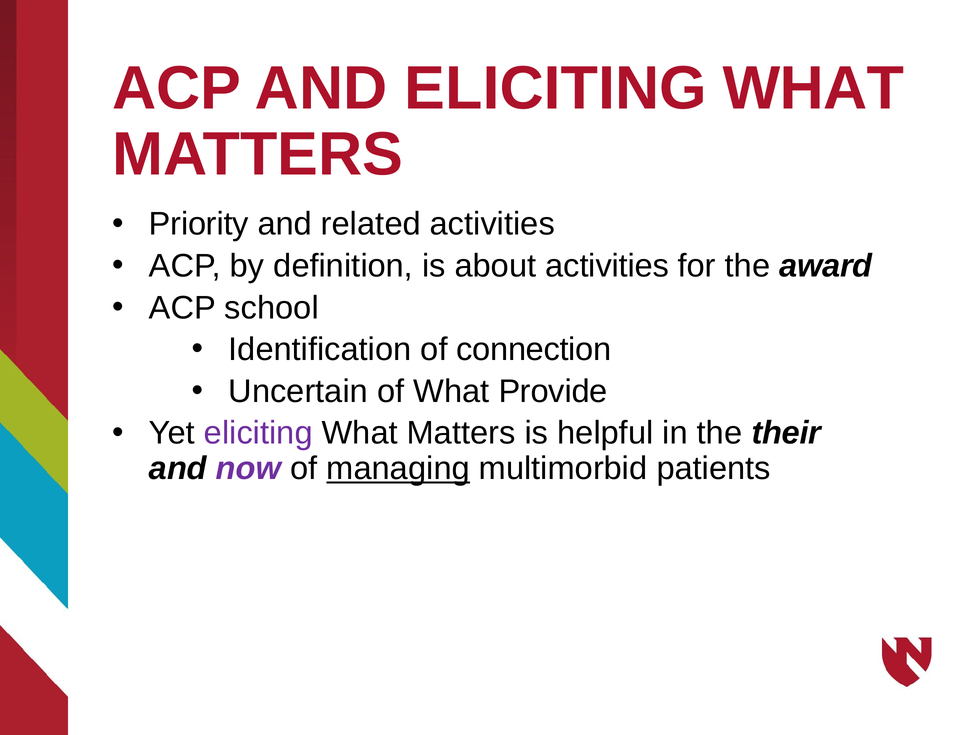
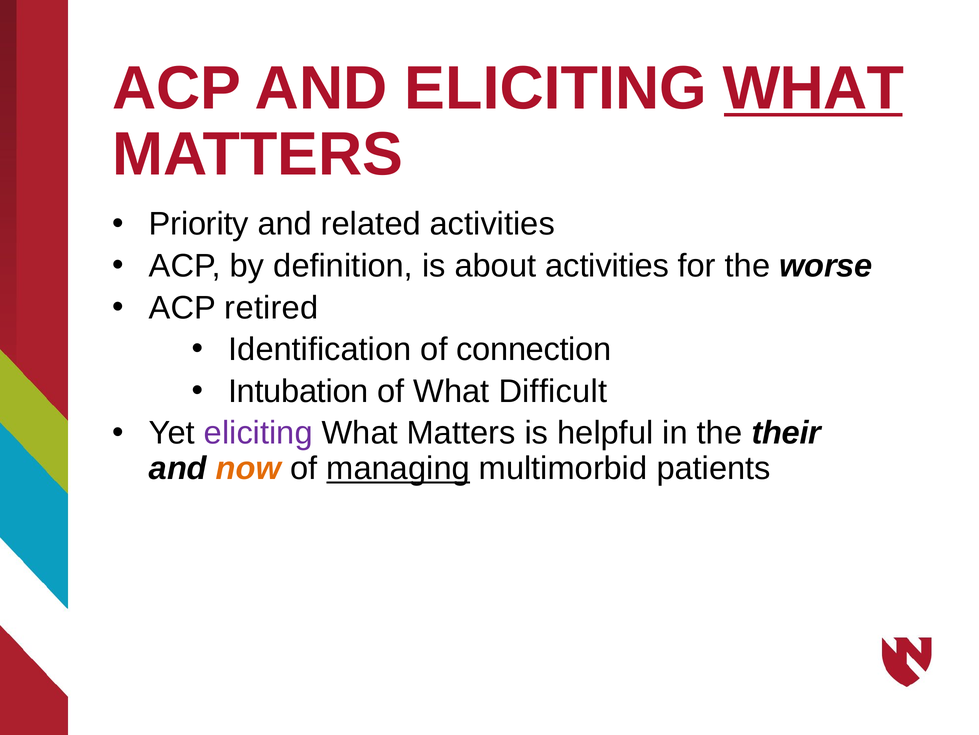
WHAT at (814, 88) underline: none -> present
award: award -> worse
school: school -> retired
Uncertain: Uncertain -> Intubation
Provide: Provide -> Difficult
now colour: purple -> orange
